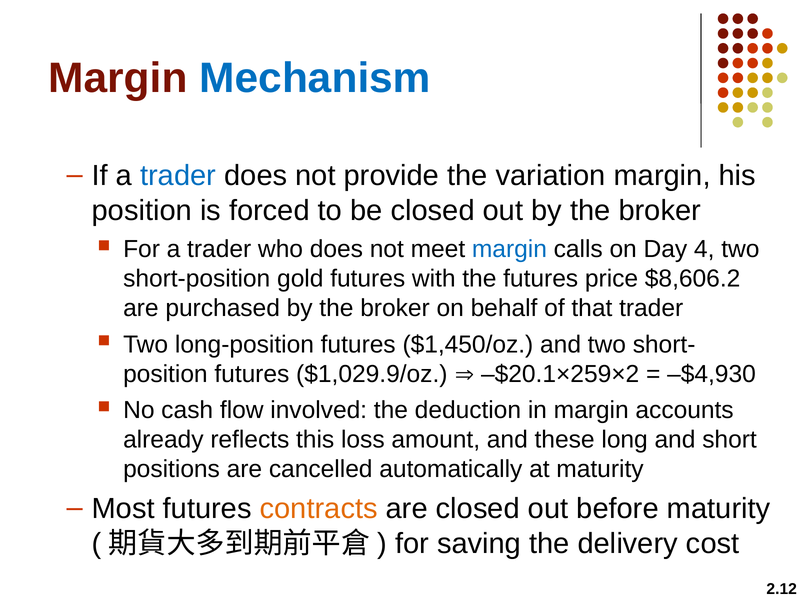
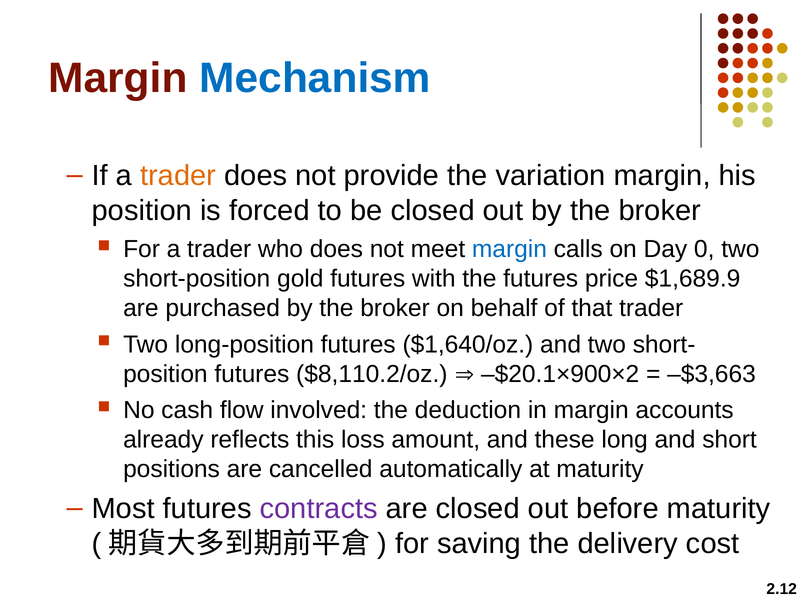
trader at (178, 176) colour: blue -> orange
4: 4 -> 0
$8,606.2: $8,606.2 -> $1,689.9
$1,450/oz: $1,450/oz -> $1,640/oz
$1,029.9/oz: $1,029.9/oz -> $8,110.2/oz
–$20.1×259×2: –$20.1×259×2 -> –$20.1×900×2
–$4,930: –$4,930 -> –$3,663
contracts colour: orange -> purple
